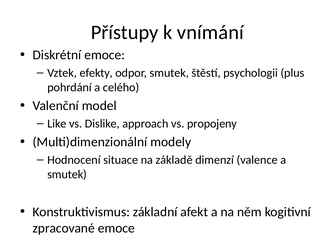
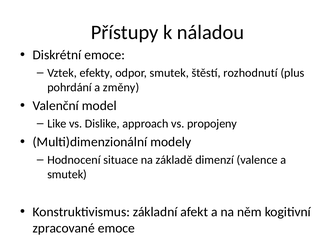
vnímání: vnímání -> náladou
psychologii: psychologii -> rozhodnutí
celého: celého -> změny
